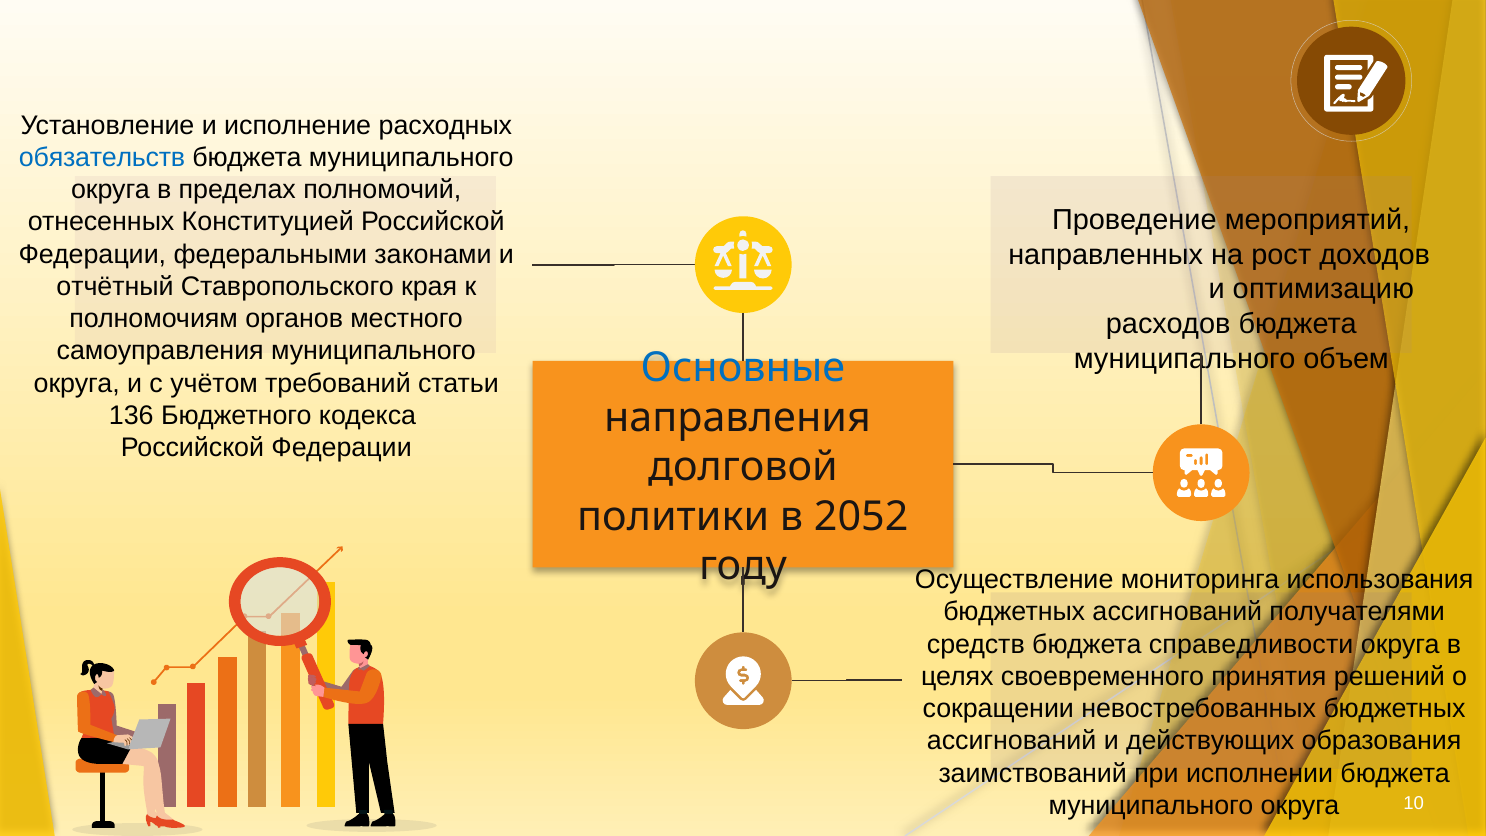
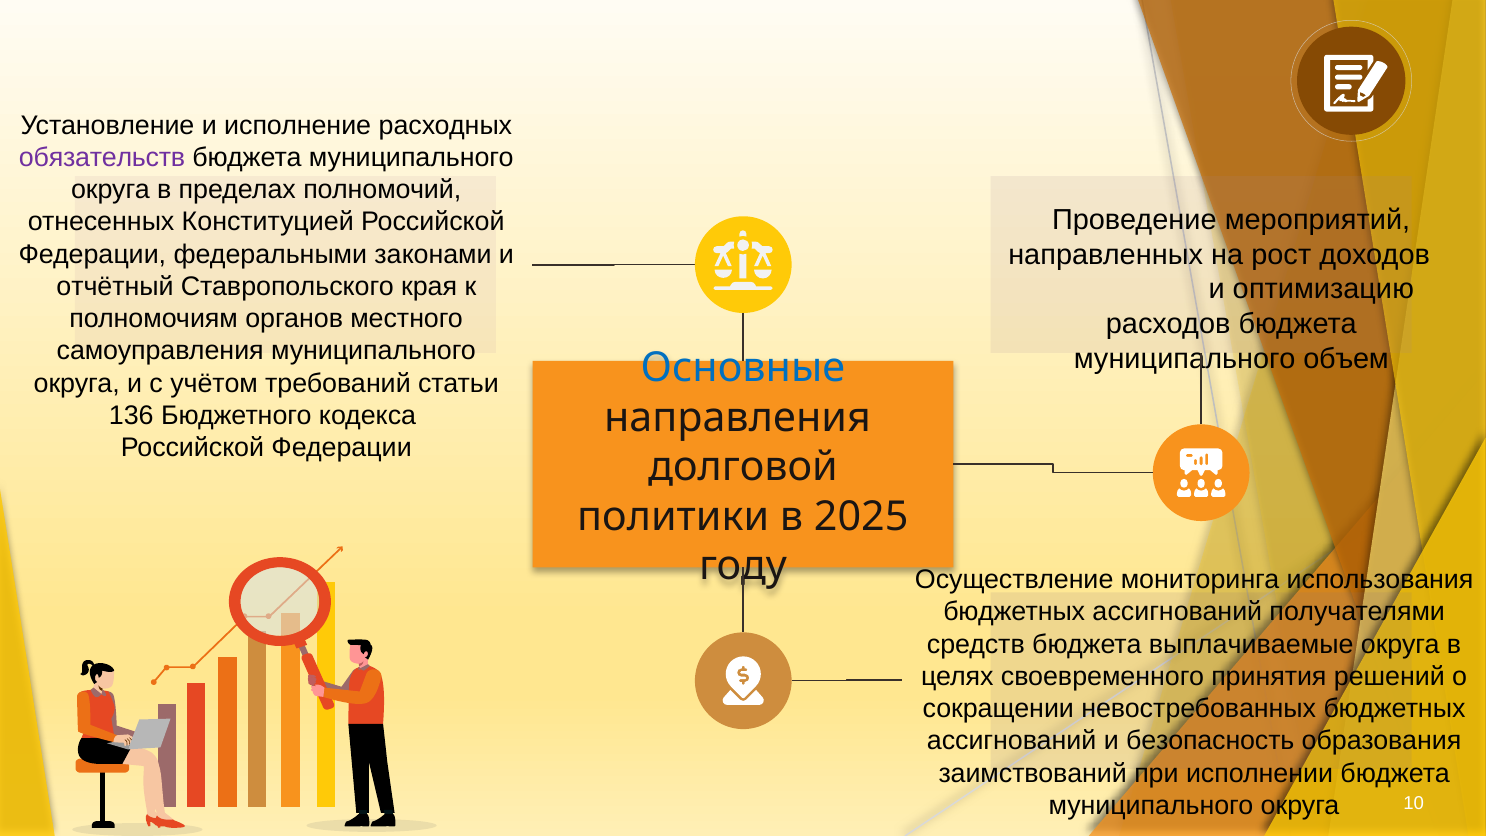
обязательств colour: blue -> purple
2052: 2052 -> 2025
справедливости: справедливости -> выплачиваемые
действующих: действующих -> безопасность
